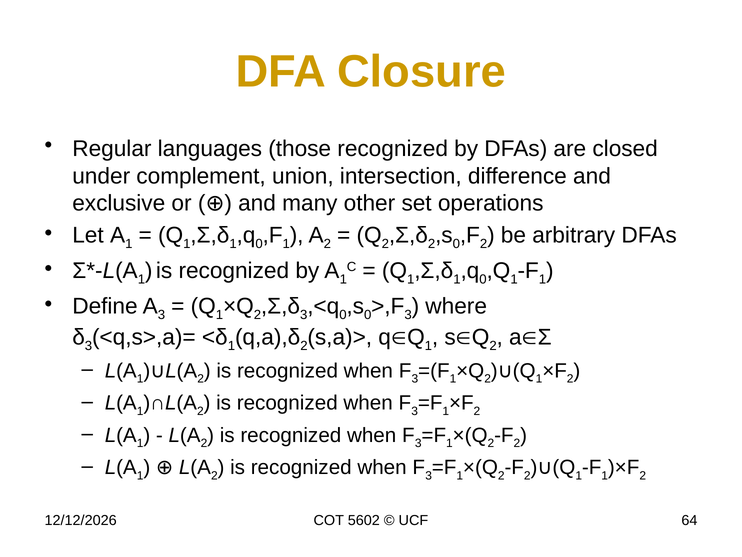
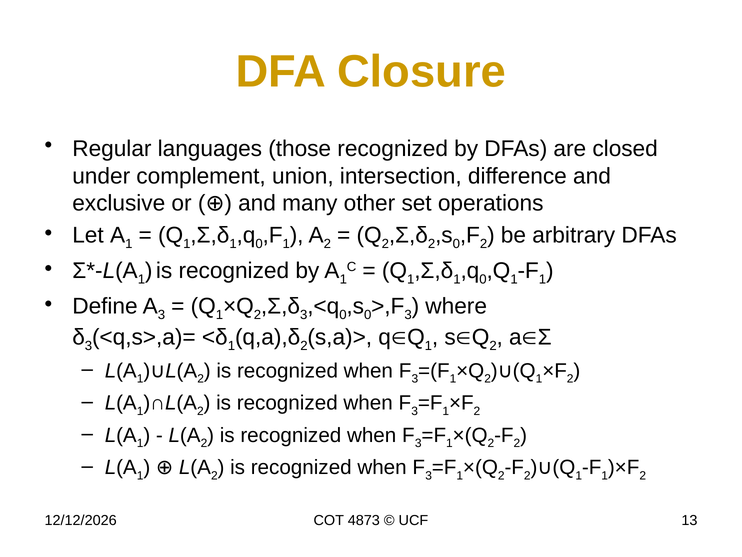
5602: 5602 -> 4873
64: 64 -> 13
